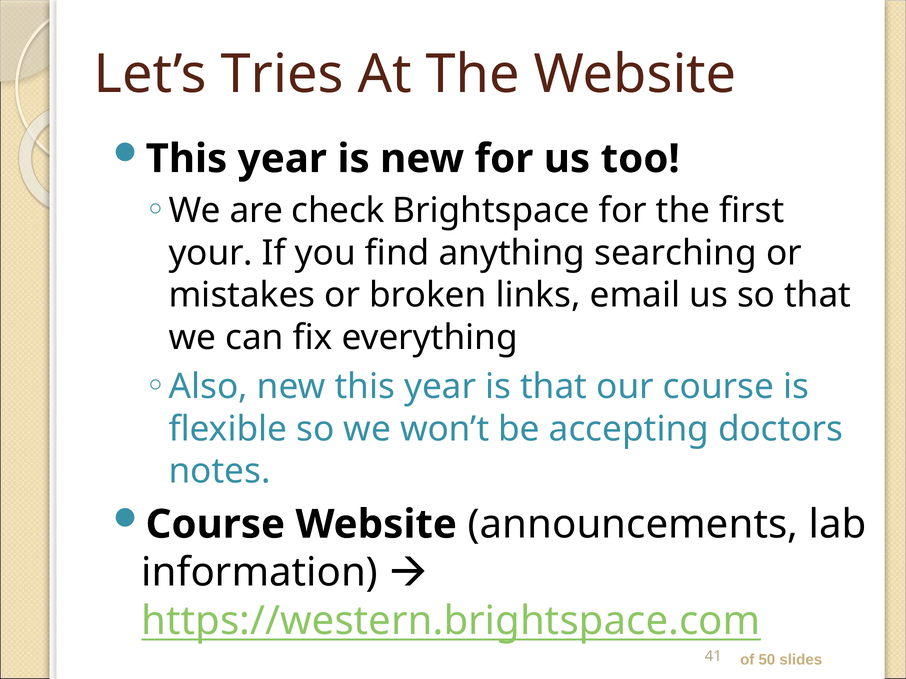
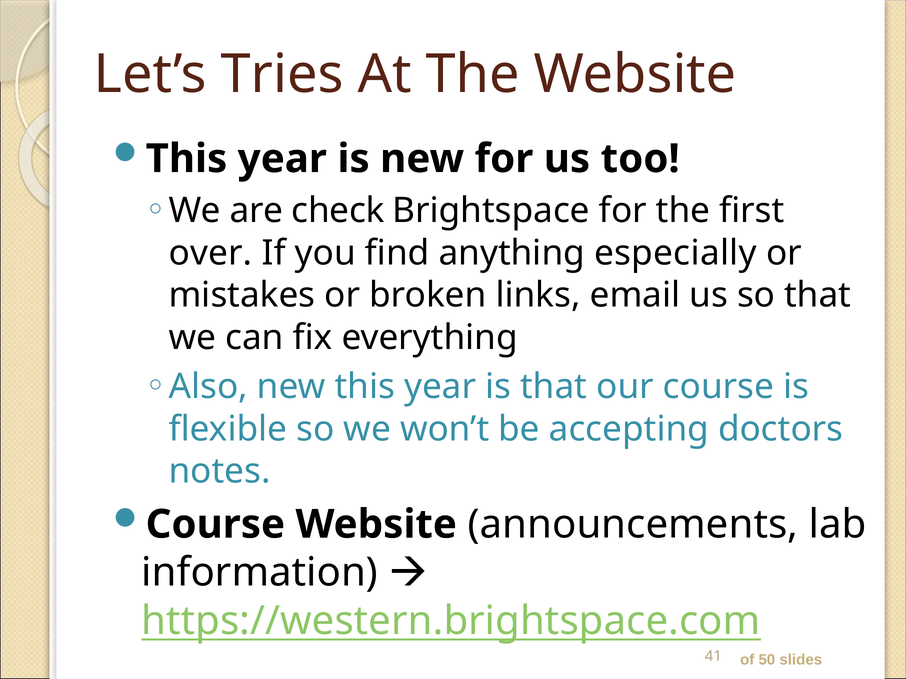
your: your -> over
searching: searching -> especially
